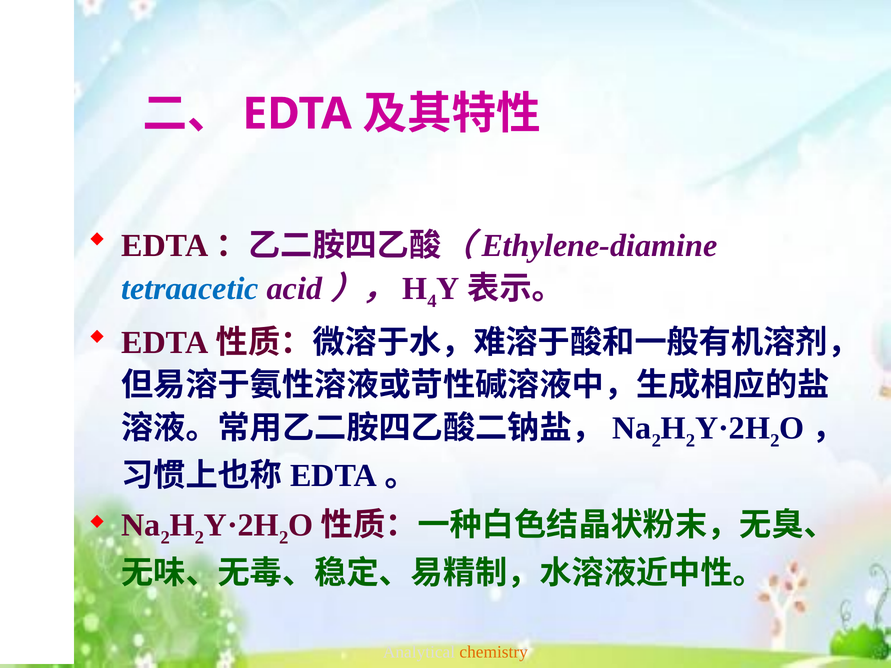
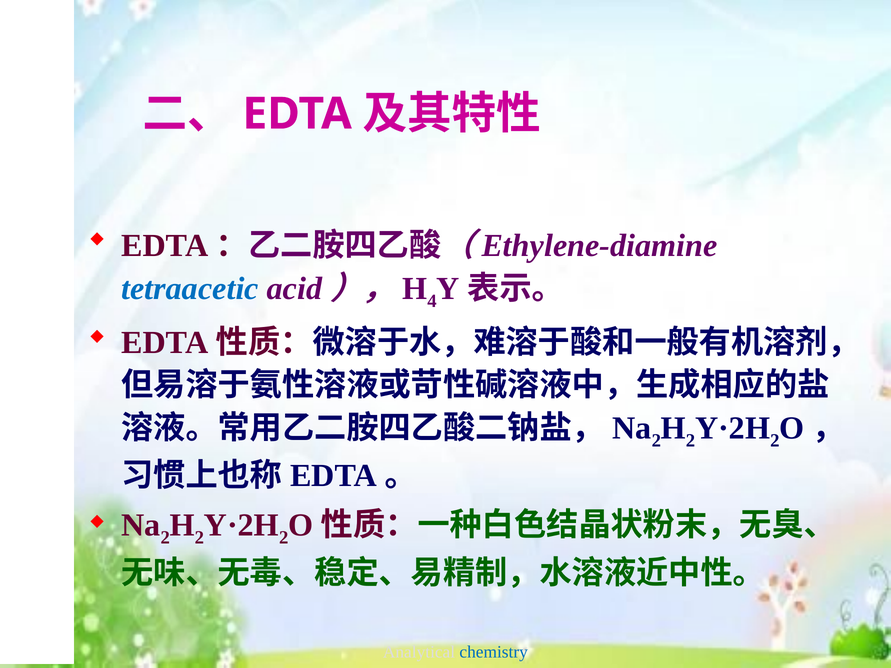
chemistry colour: orange -> blue
